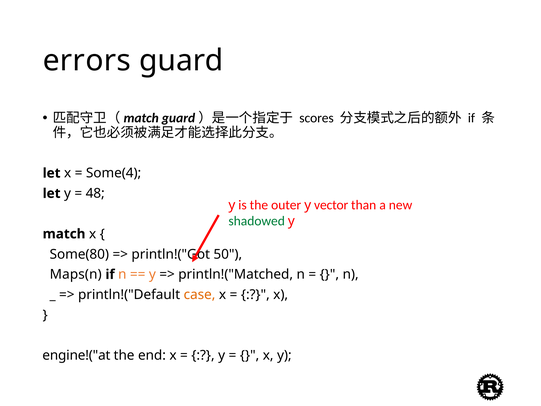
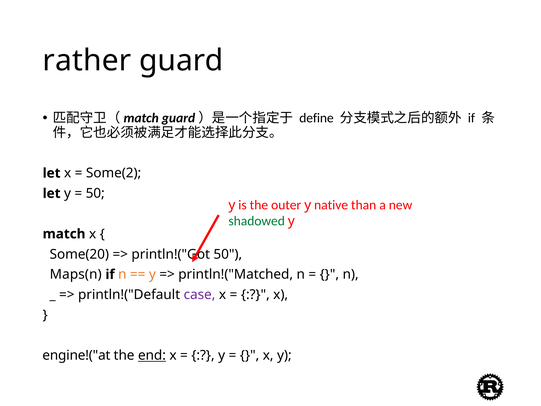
errors: errors -> rather
scores: scores -> define
Some(4: Some(4 -> Some(2
48 at (95, 193): 48 -> 50
vector: vector -> native
Some(80: Some(80 -> Some(20
case colour: orange -> purple
end underline: none -> present
